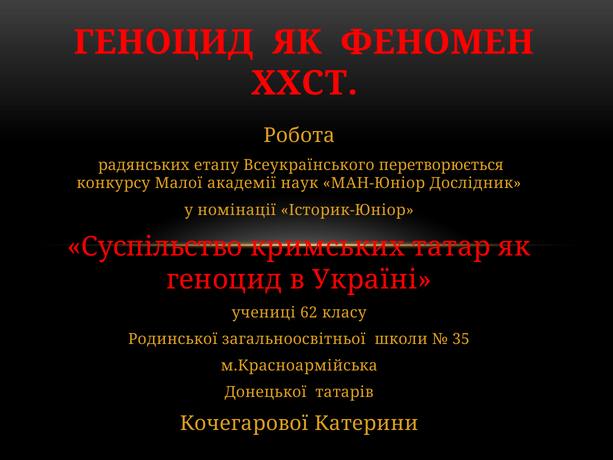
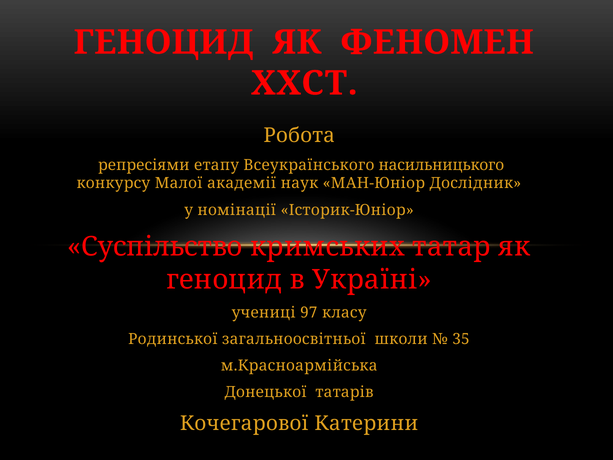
радянських: радянських -> репресіями
перетворюється: перетворюється -> насильницького
62: 62 -> 97
